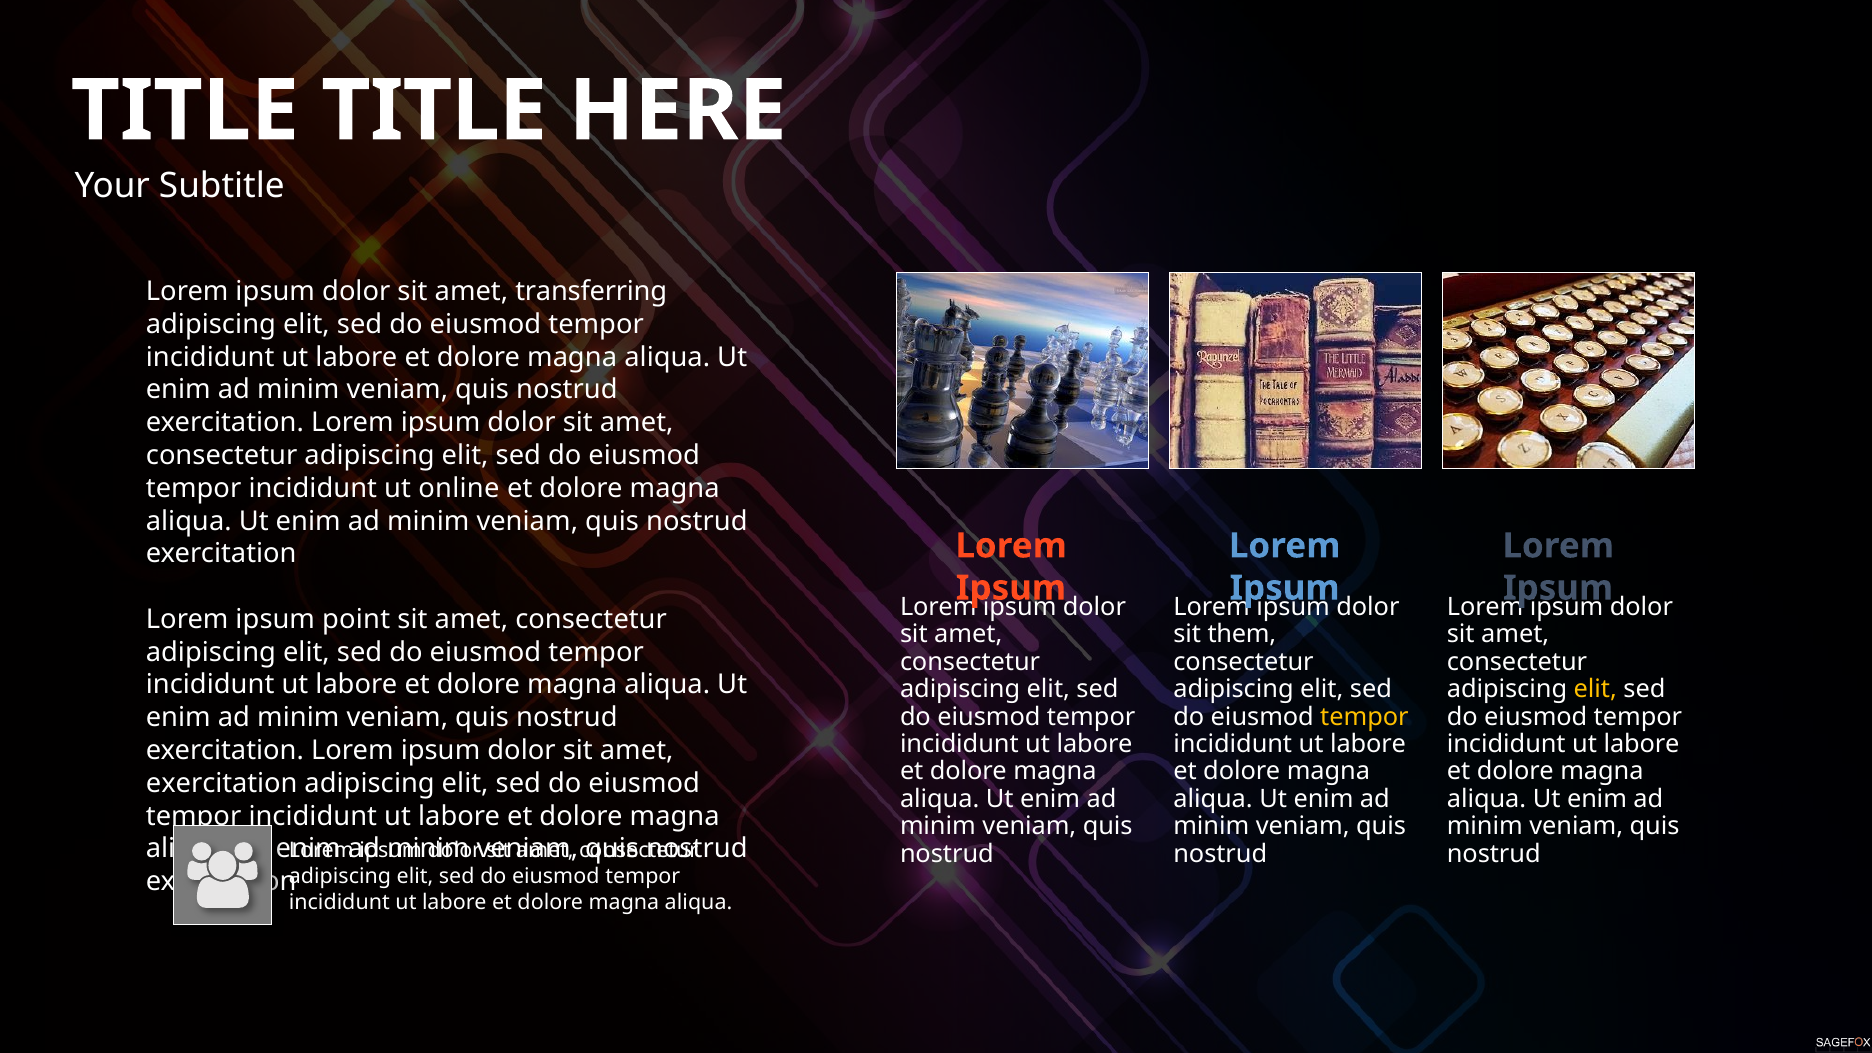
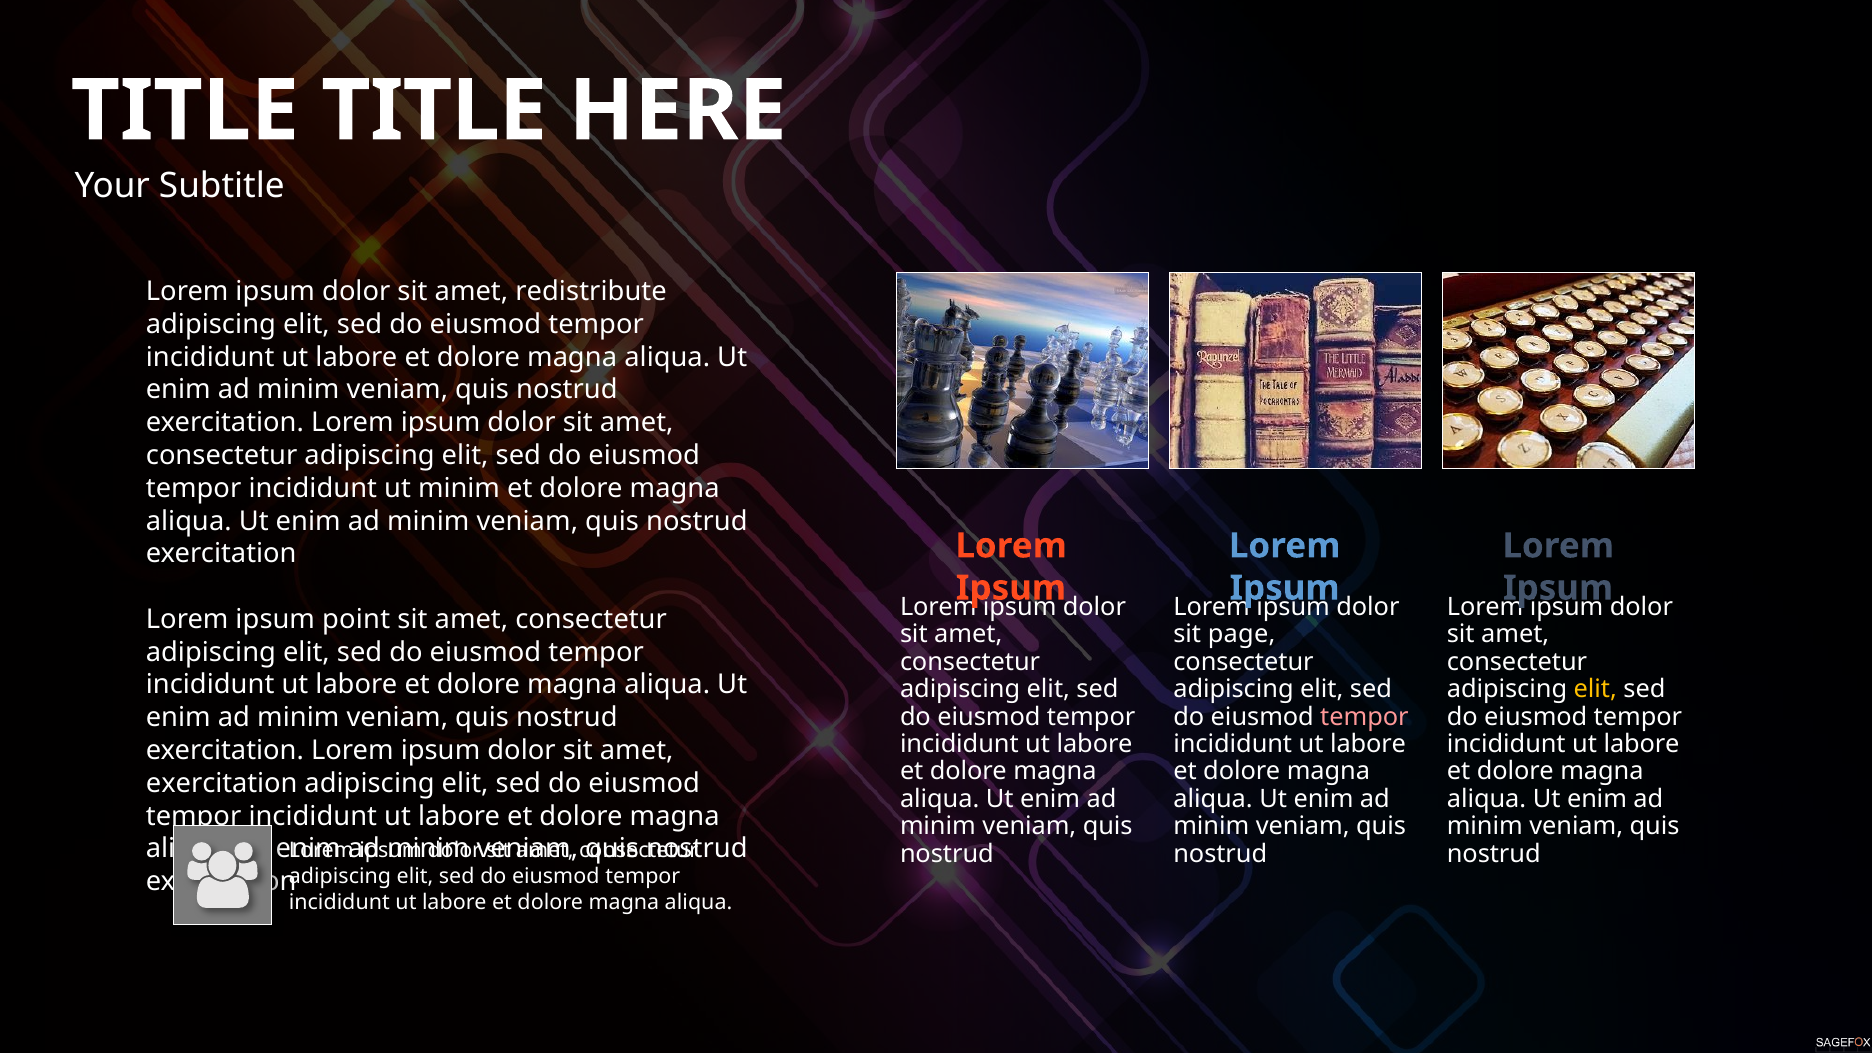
transferring: transferring -> redistribute
ut online: online -> minim
them: them -> page
tempor at (1364, 717) colour: yellow -> pink
